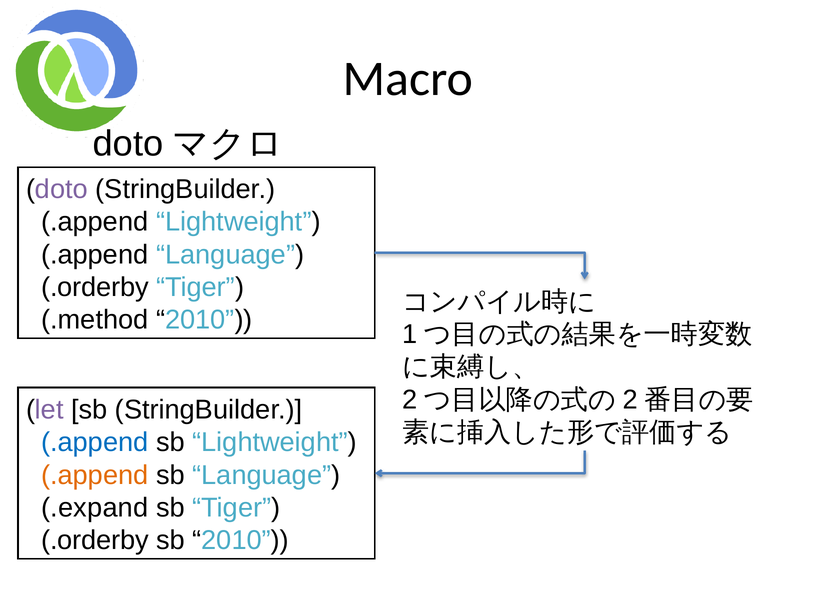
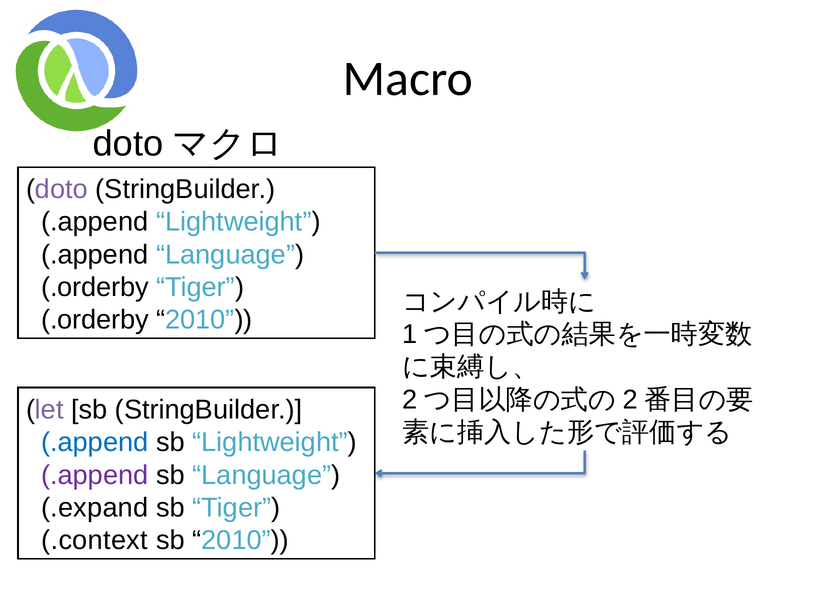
.method at (95, 320): .method -> .orderby
.append at (95, 475) colour: orange -> purple
.orderby at (95, 540): .orderby -> .context
